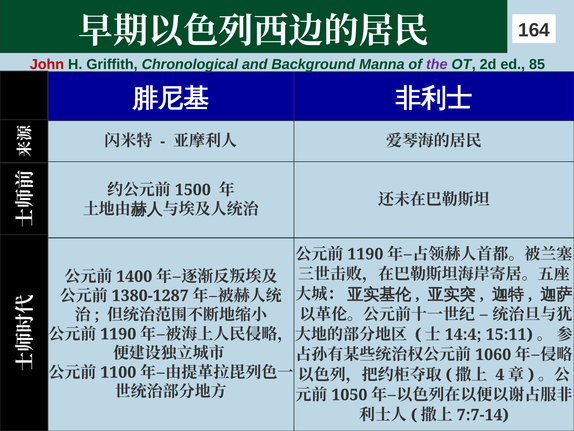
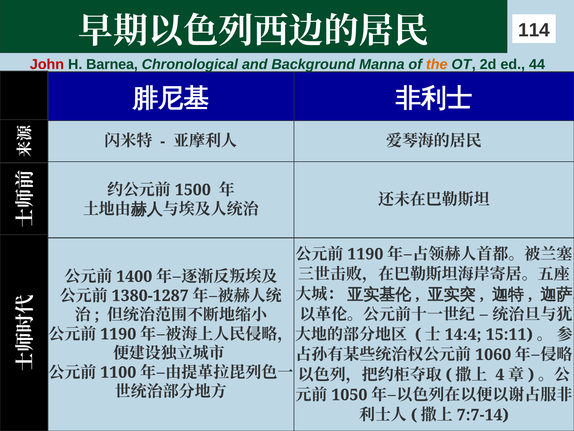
164: 164 -> 114
Griffith: Griffith -> Barnea
the colour: purple -> orange
85: 85 -> 44
